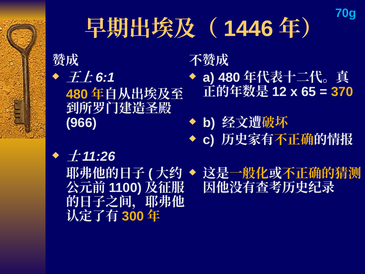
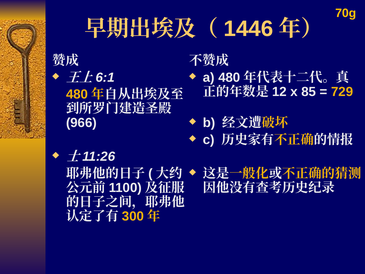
70g colour: light blue -> yellow
65: 65 -> 85
370: 370 -> 729
